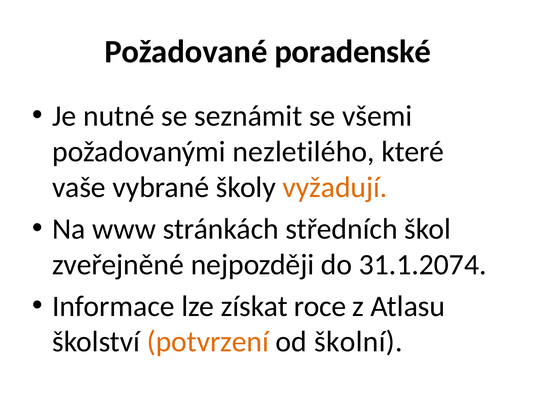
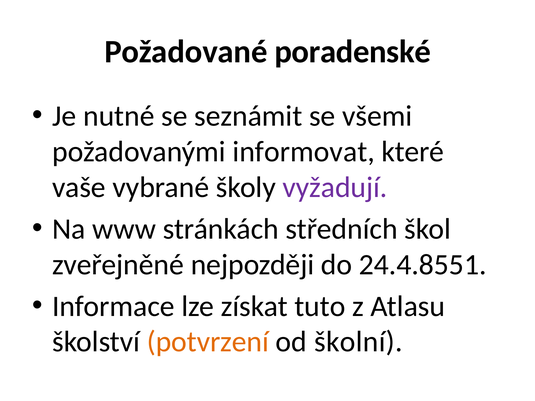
nezletilého: nezletilého -> informovat
vyžadují colour: orange -> purple
31.1.2074: 31.1.2074 -> 24.4.8551
roce: roce -> tuto
